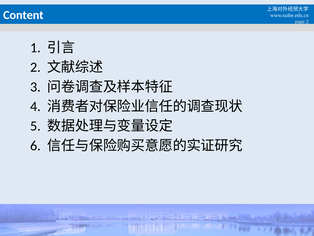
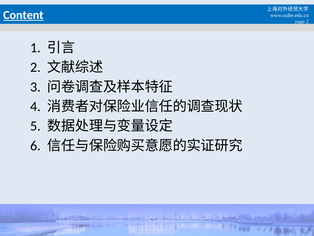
Content underline: none -> present
